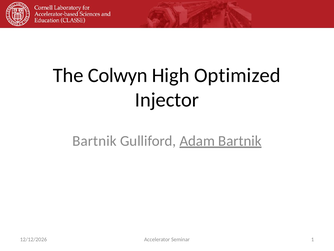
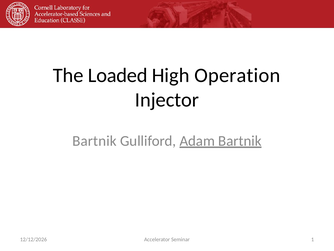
Colwyn: Colwyn -> Loaded
Optimized: Optimized -> Operation
